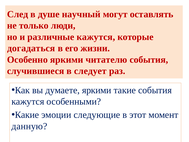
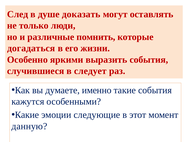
научный: научный -> доказать
различные кажутся: кажутся -> помнить
читателю: читателю -> выразить
думаете яркими: яркими -> именно
